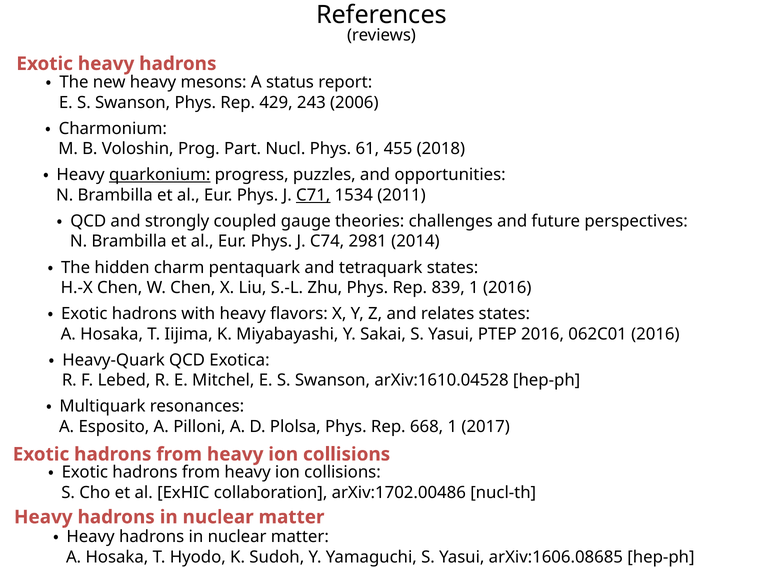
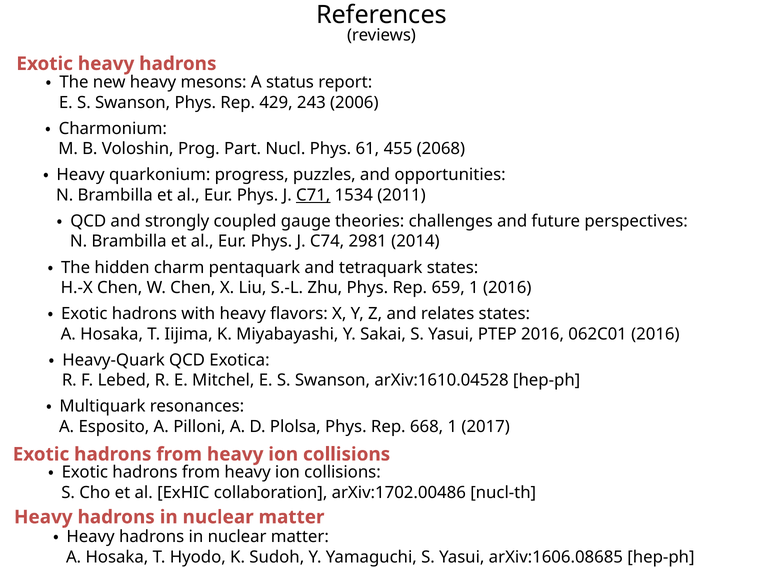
2018: 2018 -> 2068
quarkonium underline: present -> none
839: 839 -> 659
